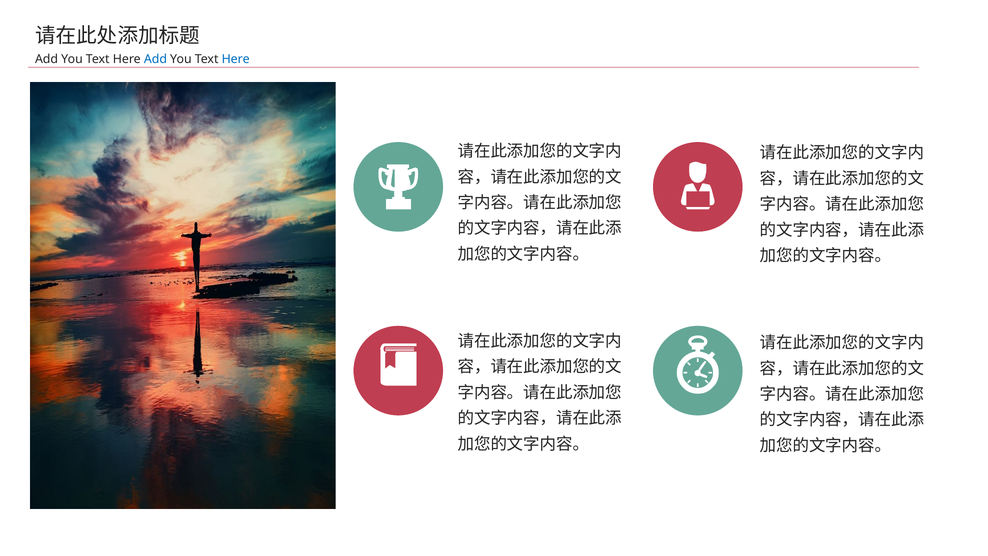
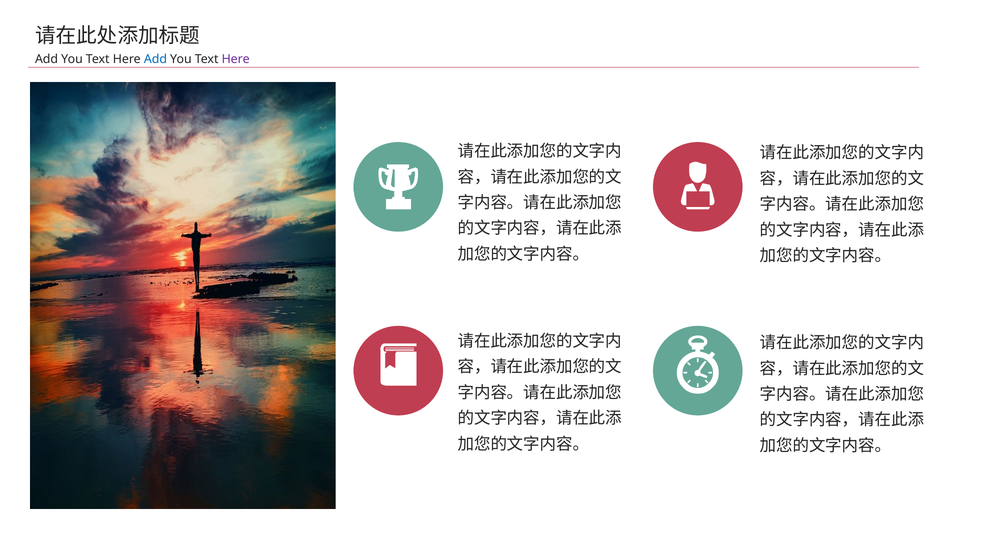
Here at (236, 59) colour: blue -> purple
